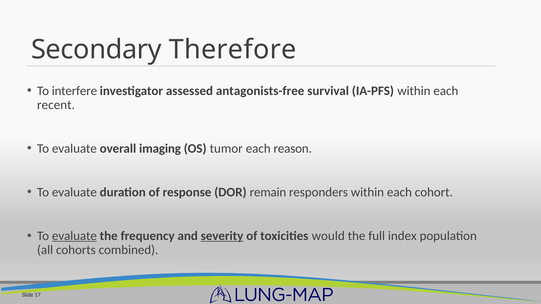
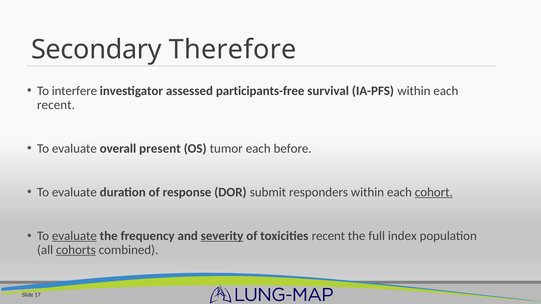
antagonists-free: antagonists-free -> participants-free
imaging: imaging -> present
reason: reason -> before
remain: remain -> submit
cohort underline: none -> present
toxicities would: would -> recent
cohorts underline: none -> present
